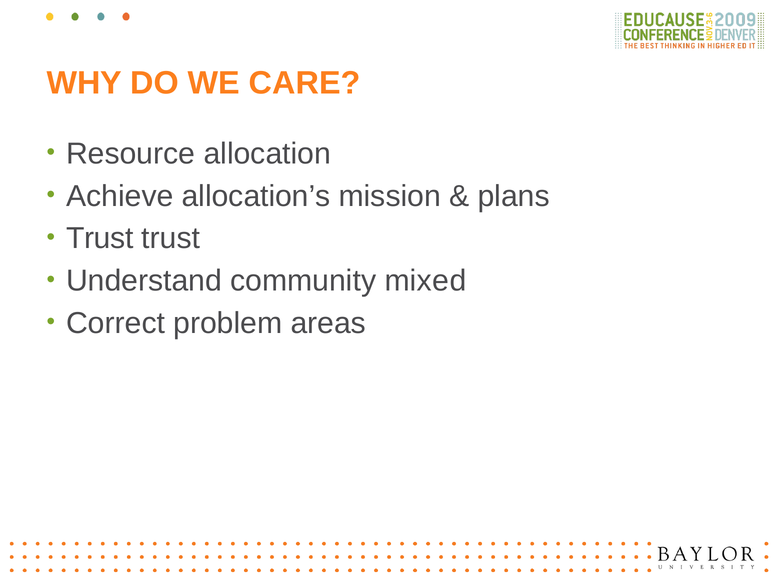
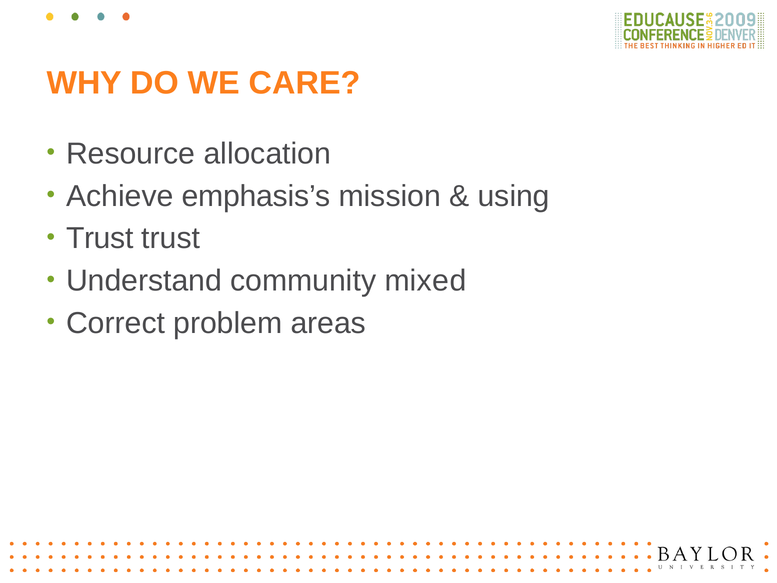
allocation’s: allocation’s -> emphasis’s
plans: plans -> using
